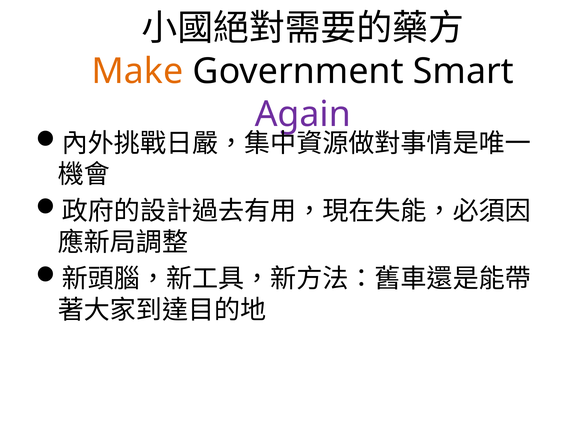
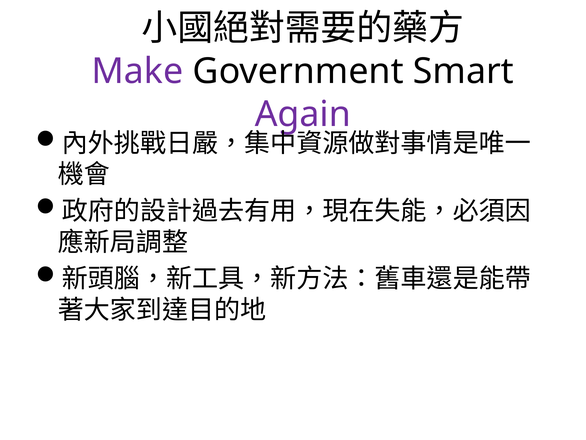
Make colour: orange -> purple
